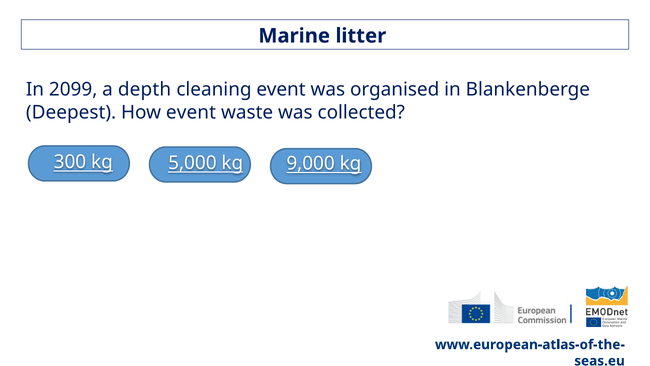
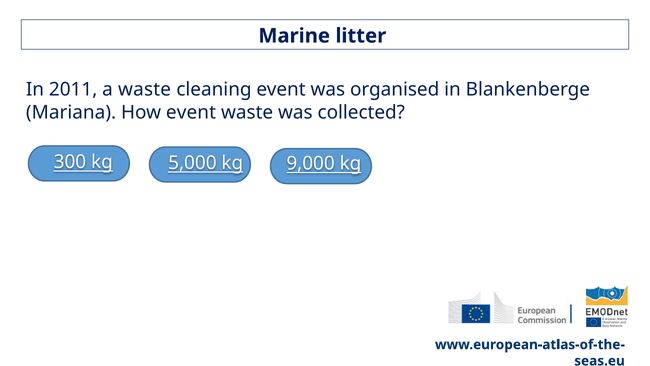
2099: 2099 -> 2011
a depth: depth -> waste
Deepest: Deepest -> Mariana
